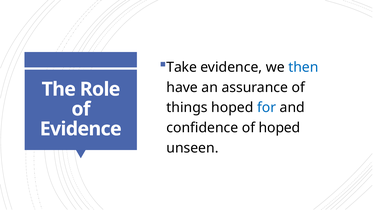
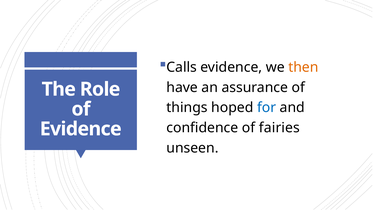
Take: Take -> Calls
then colour: blue -> orange
of hoped: hoped -> fairies
